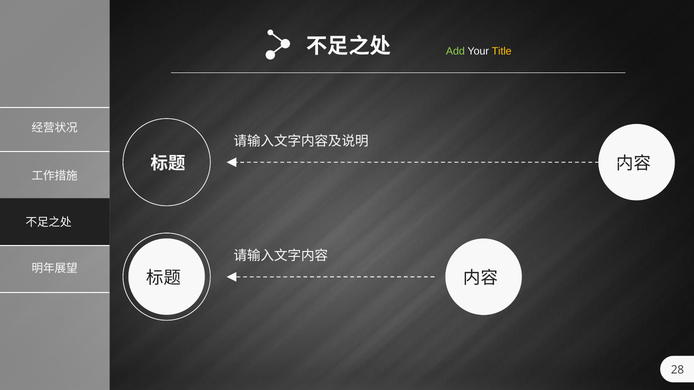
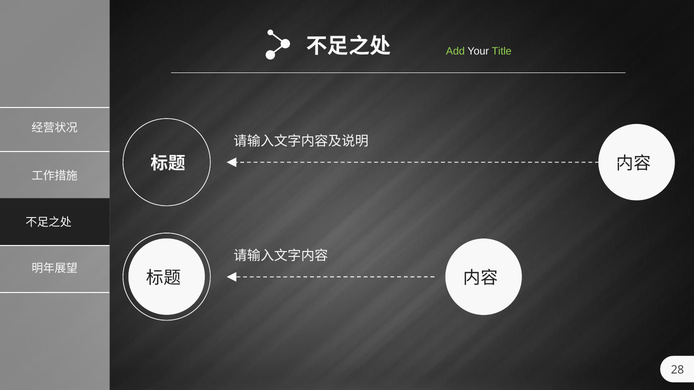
Title colour: yellow -> light green
